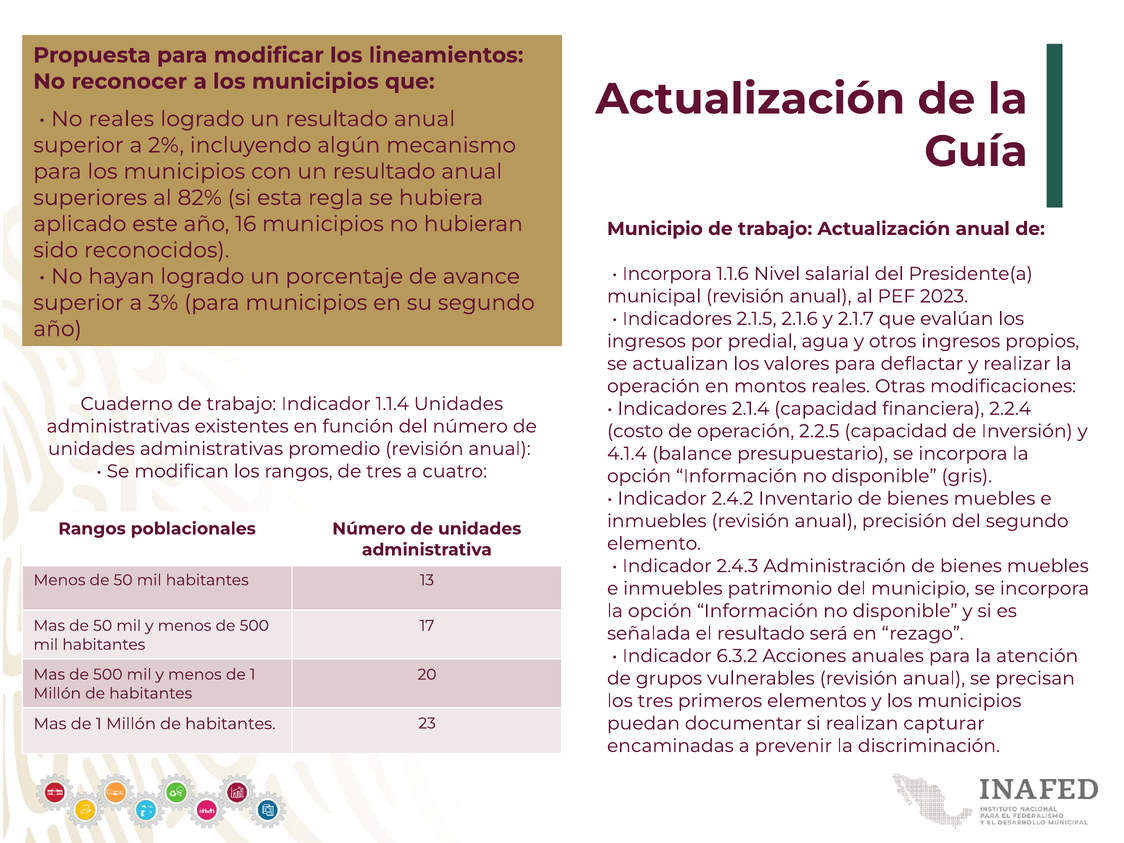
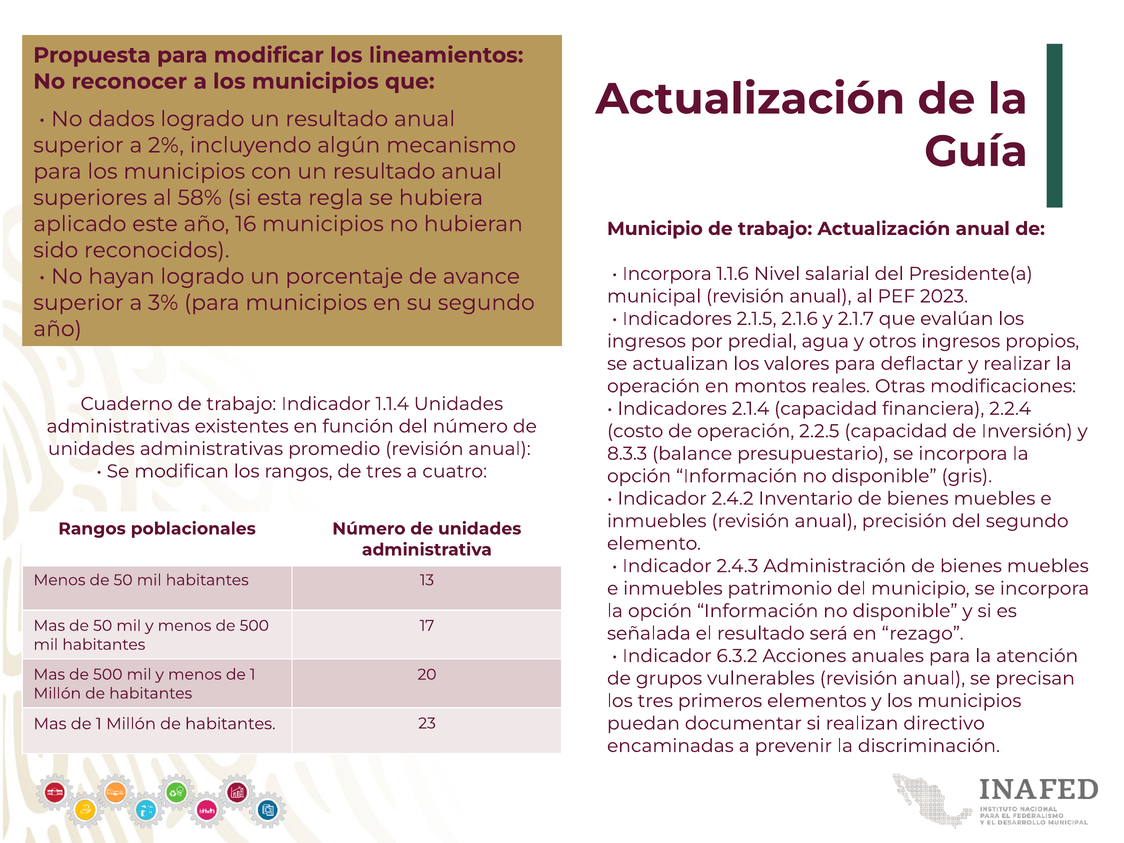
No reales: reales -> dados
82%: 82% -> 58%
4.1.4: 4.1.4 -> 8.3.3
capturar: capturar -> directivo
